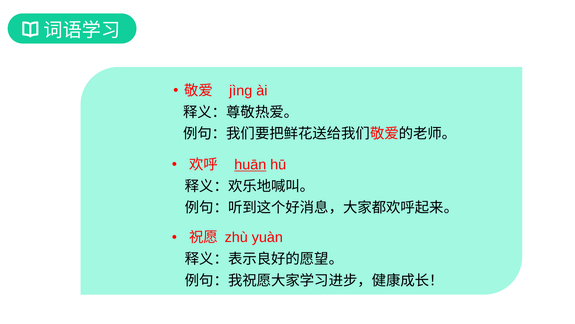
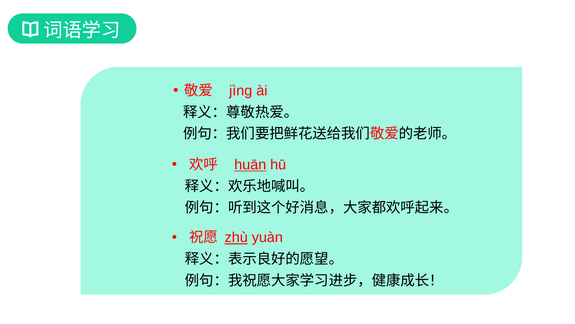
zhù underline: none -> present
